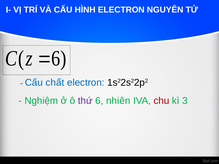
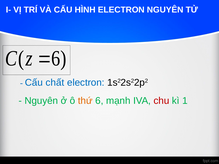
Nghiệm at (41, 101): Nghiệm -> Nguyên
thứ colour: purple -> orange
nhiên: nhiên -> mạnh
3: 3 -> 1
